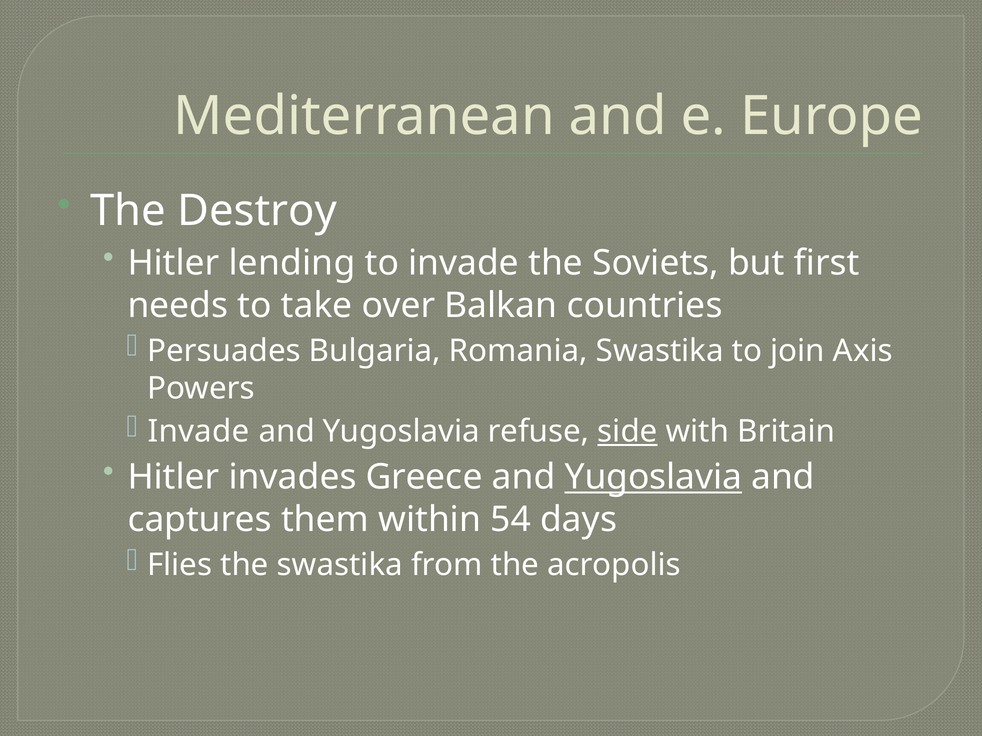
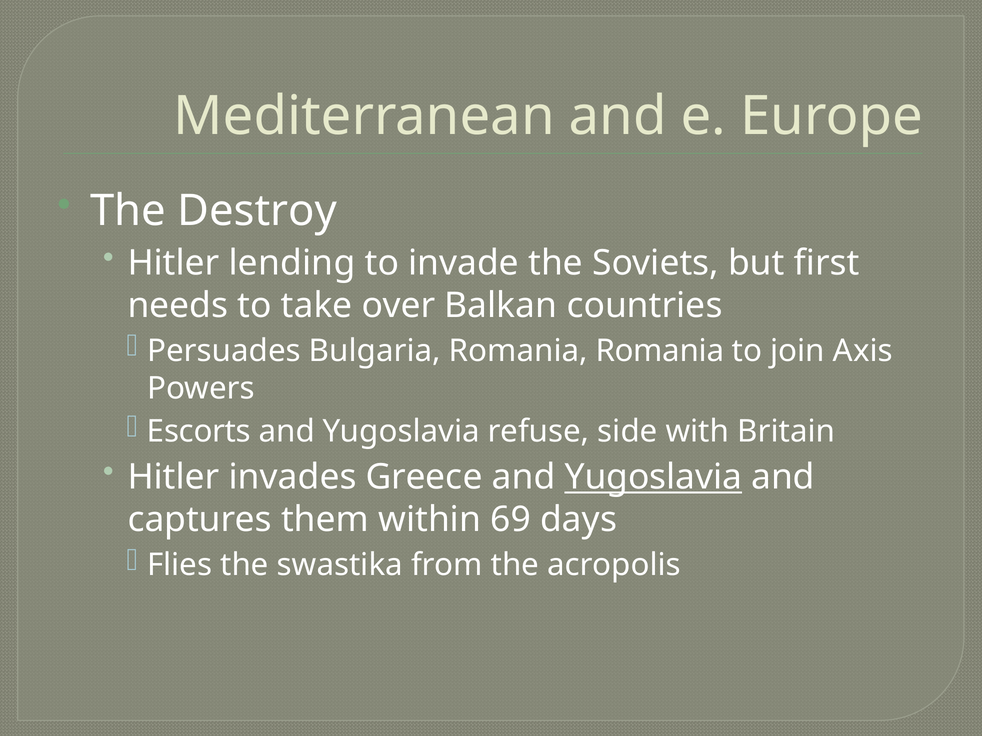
Romania Swastika: Swastika -> Romania
Invade at (199, 432): Invade -> Escorts
side underline: present -> none
54: 54 -> 69
